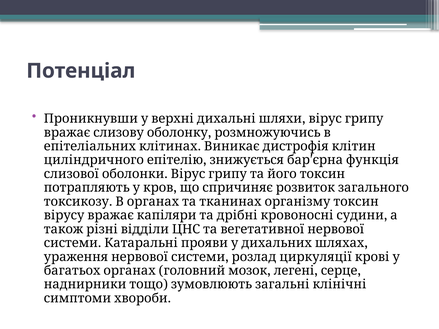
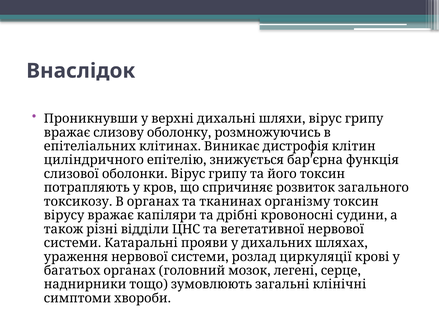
Потенціал: Потенціал -> Внаслідок
